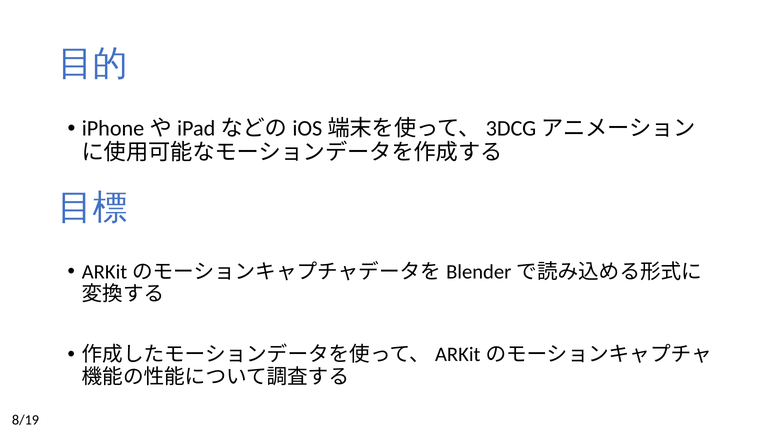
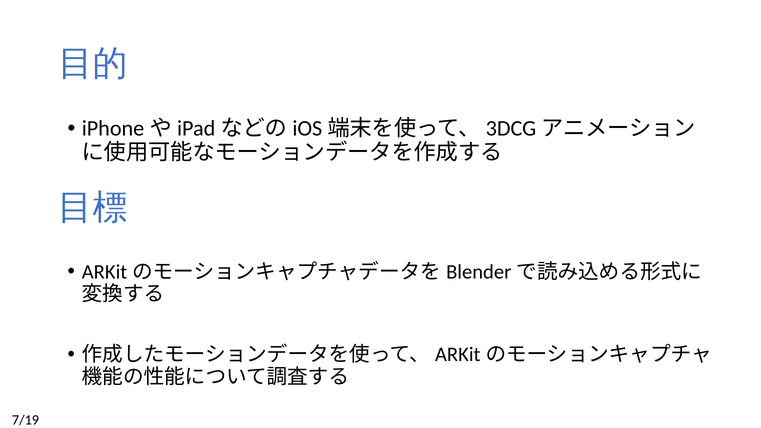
8/19: 8/19 -> 7/19
